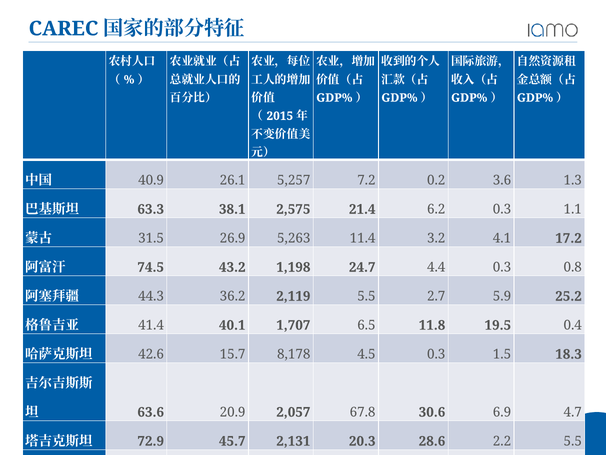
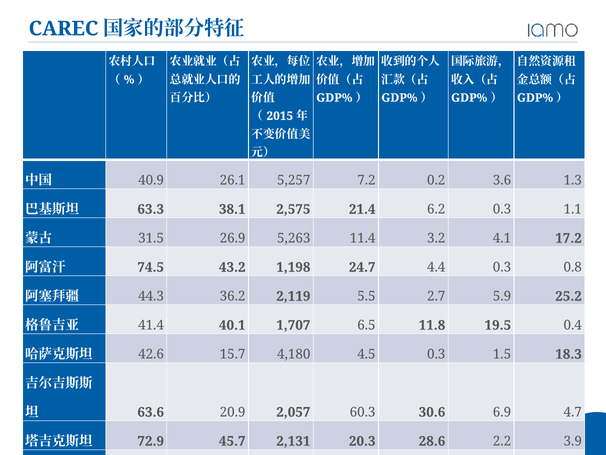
8,178: 8,178 -> 4,180
67.8: 67.8 -> 60.3
2.2 5.5: 5.5 -> 3.9
